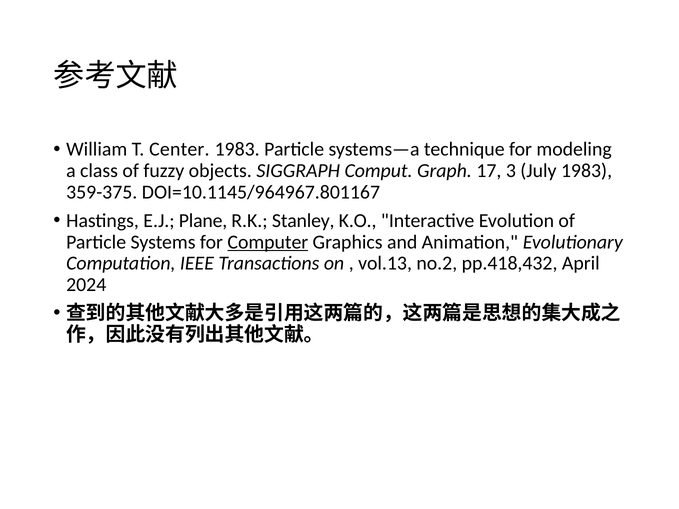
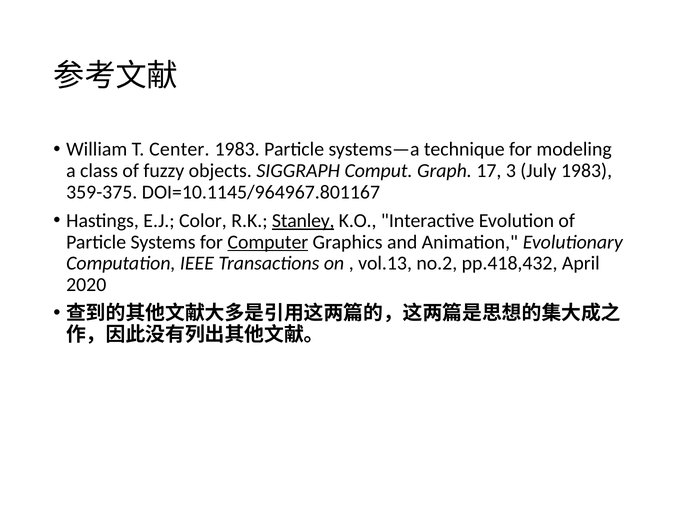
Plane: Plane -> Color
Stanley underline: none -> present
2024: 2024 -> 2020
